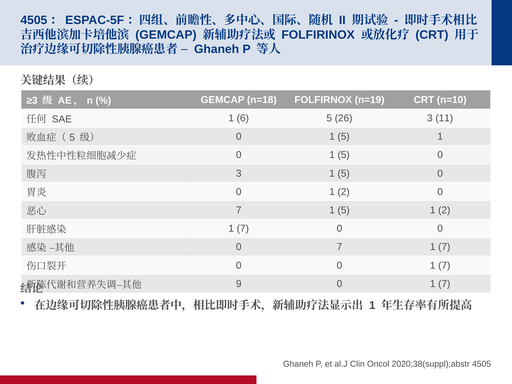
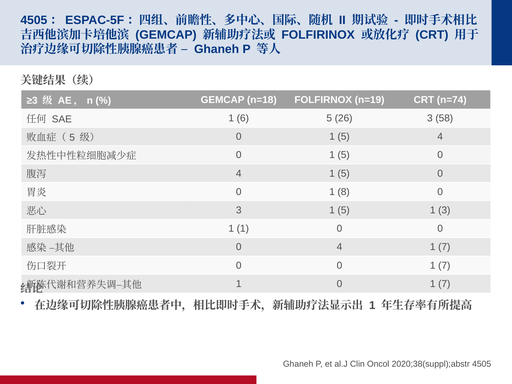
n=10: n=10 -> n=74
11: 11 -> 58
0 1 5 1: 1 -> 4
3 at (239, 173): 3 -> 4
0 1 2: 2 -> 8
7 at (239, 210): 7 -> 3
5 1 2: 2 -> 3
7 at (243, 229): 7 -> 1
0 7: 7 -> 4
9 at (239, 284): 9 -> 1
